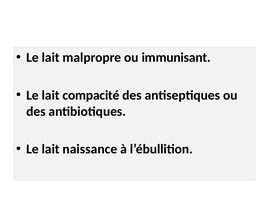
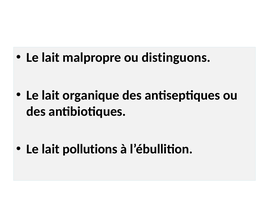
immunisant: immunisant -> distinguons
compacité: compacité -> organique
naissance: naissance -> pollutions
